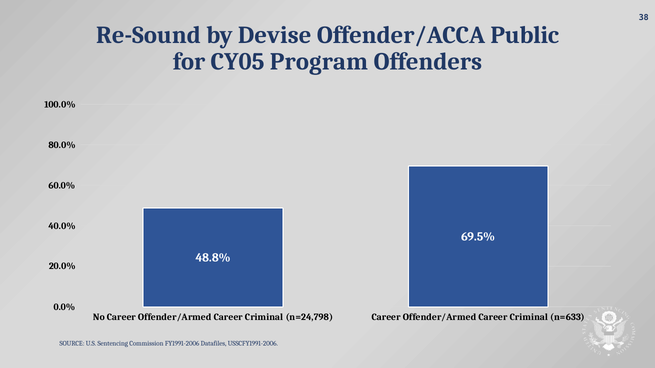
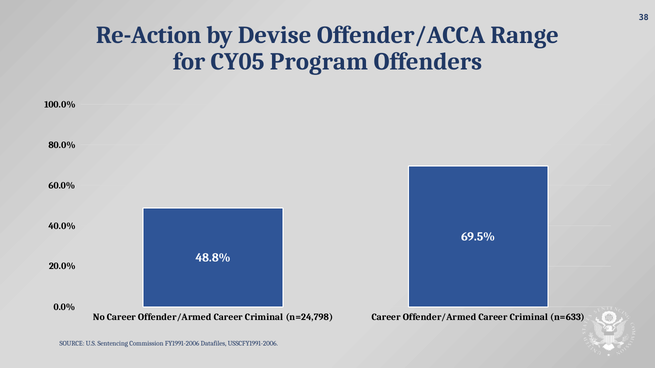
Re-Sound: Re-Sound -> Re-Action
Public: Public -> Range
